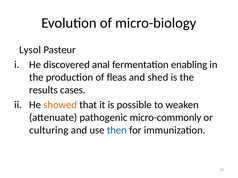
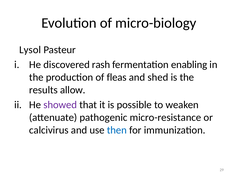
anal: anal -> rash
cases: cases -> allow
showed colour: orange -> purple
micro-commonly: micro-commonly -> micro-resistance
culturing: culturing -> calcivirus
